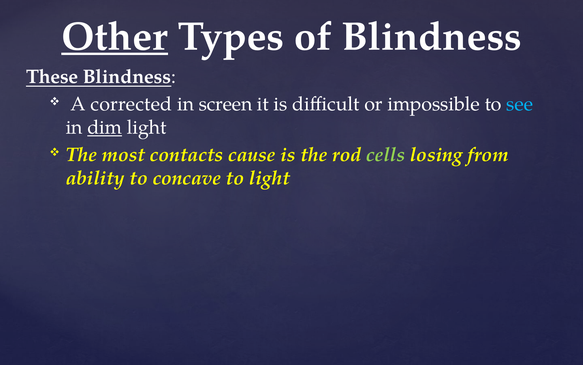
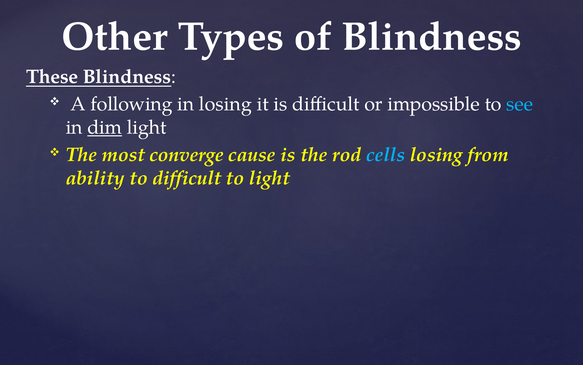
Other underline: present -> none
corrected: corrected -> following
in screen: screen -> losing
contacts: contacts -> converge
cells colour: light green -> light blue
to concave: concave -> difficult
